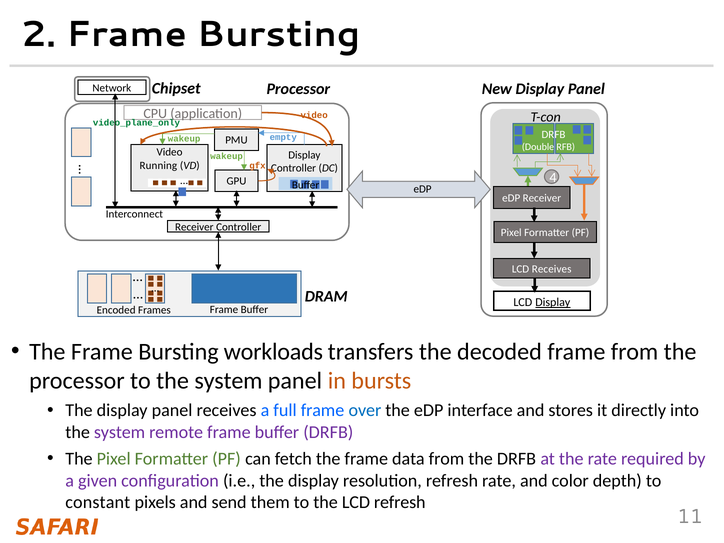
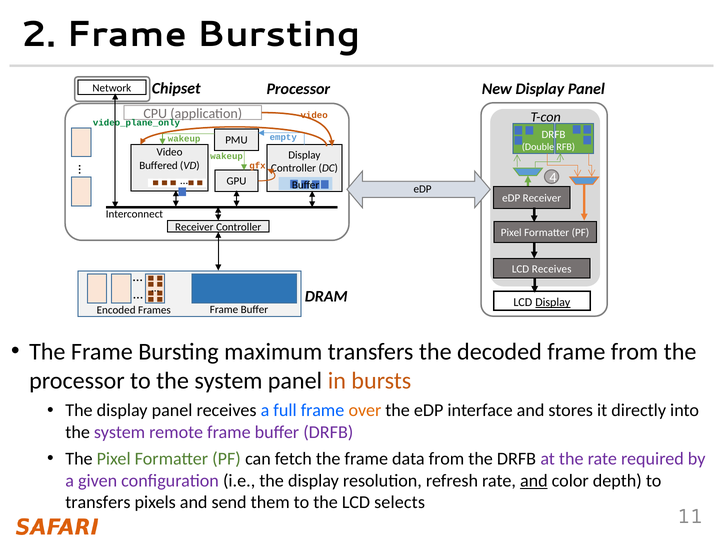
Running: Running -> Buffered
workloads: workloads -> maximum
over colour: blue -> orange
and at (534, 481) underline: none -> present
constant at (98, 502): constant -> transfers
LCD refresh: refresh -> selects
